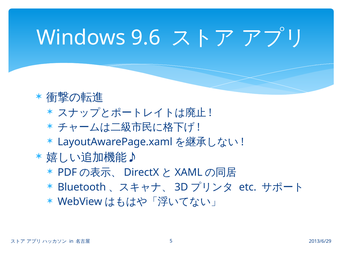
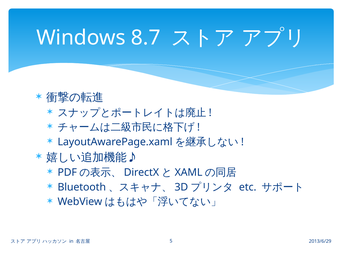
9.6: 9.6 -> 8.7
